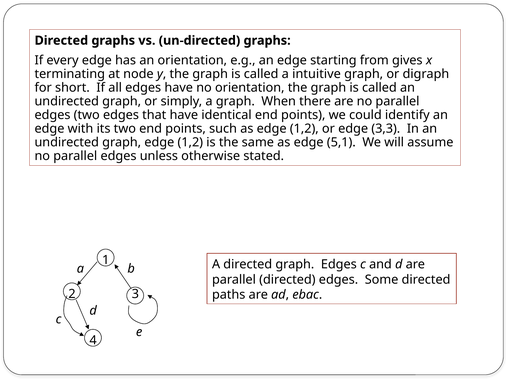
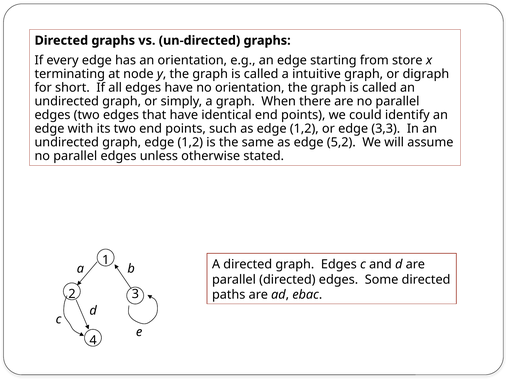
gives: gives -> store
5,1: 5,1 -> 5,2
